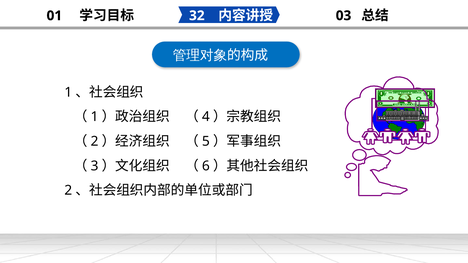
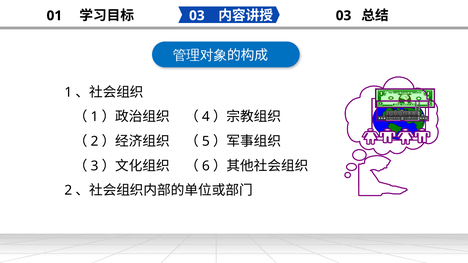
32 at (197, 16): 32 -> 03
